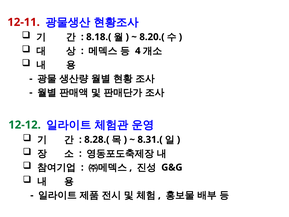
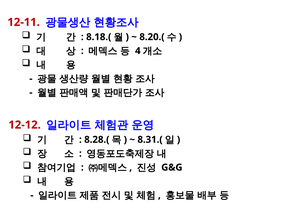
12-12 colour: green -> red
